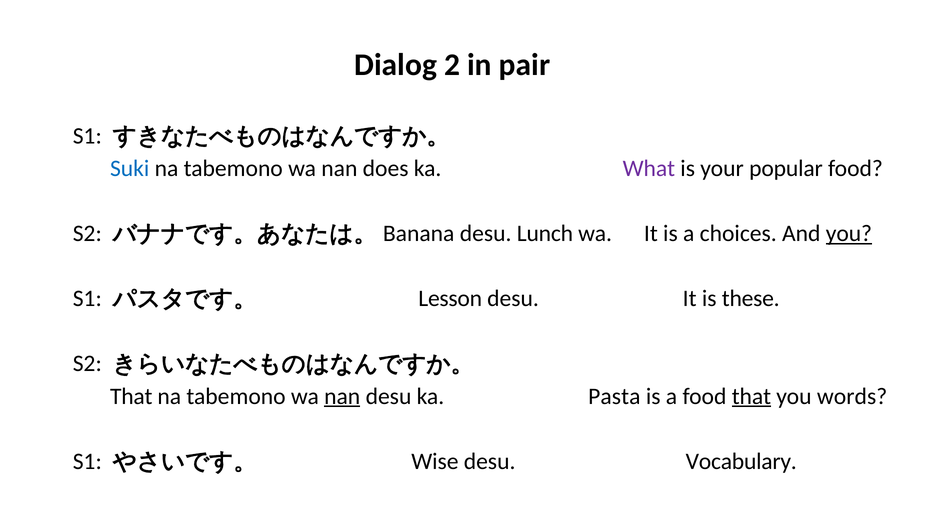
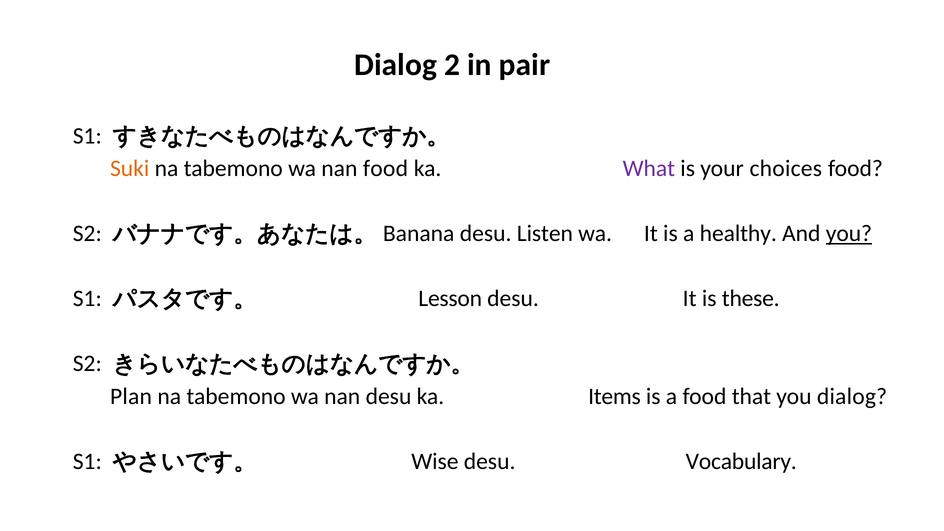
Suki colour: blue -> orange
nan does: does -> food
popular: popular -> choices
Lunch: Lunch -> Listen
choices: choices -> healthy
That at (131, 396): That -> Plan
nan at (342, 396) underline: present -> none
Pasta: Pasta -> Items
that at (751, 396) underline: present -> none
you words: words -> dialog
